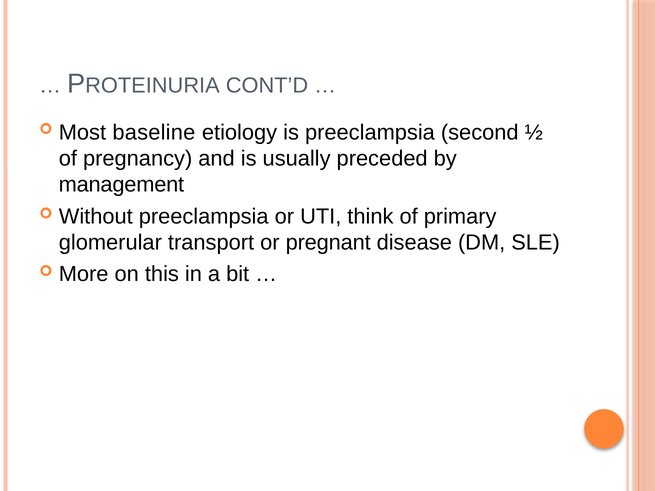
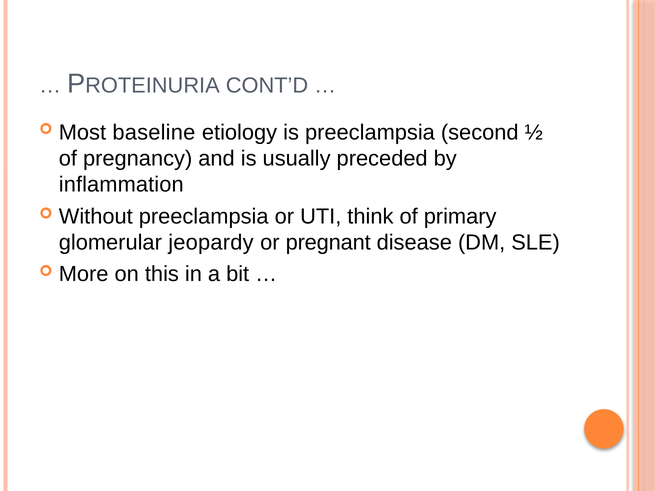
management: management -> inflammation
transport: transport -> jeopardy
